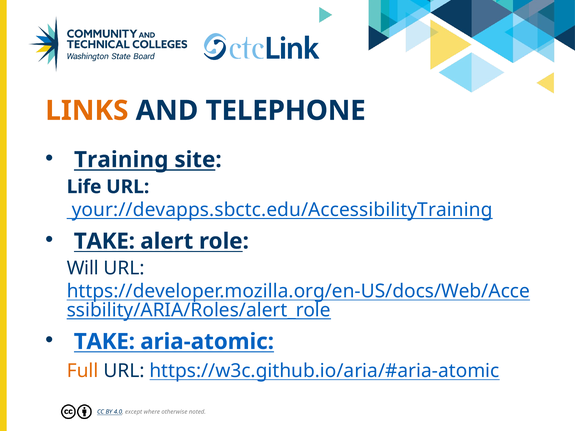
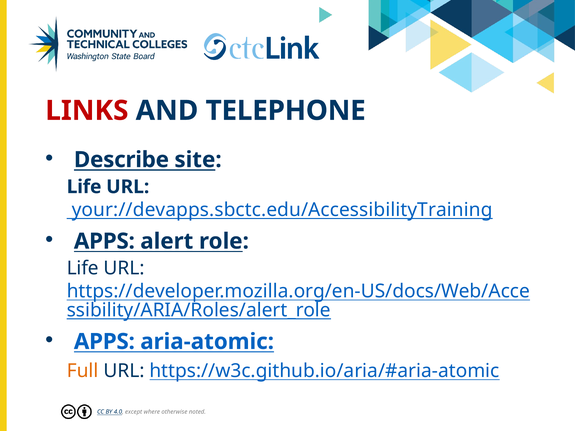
LINKS colour: orange -> red
Training: Training -> Describe
TAKE at (104, 241): TAKE -> APPS
Will at (83, 268): Will -> Life
TAKE at (104, 342): TAKE -> APPS
